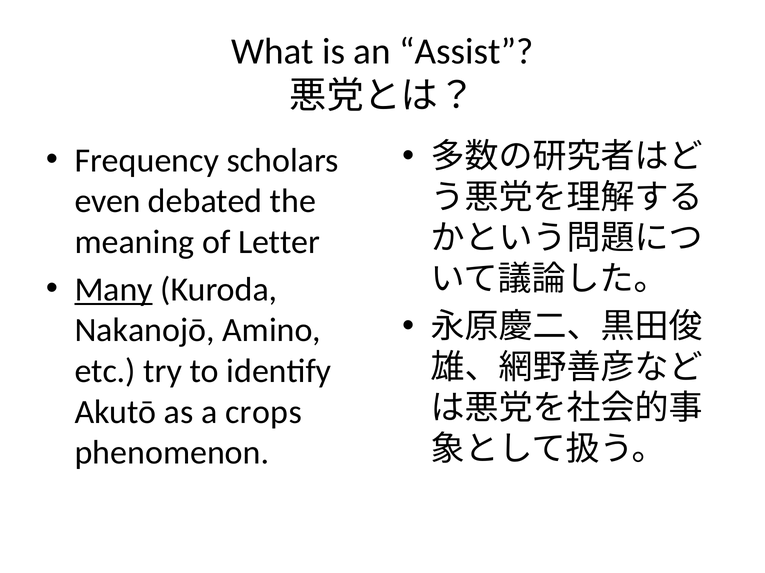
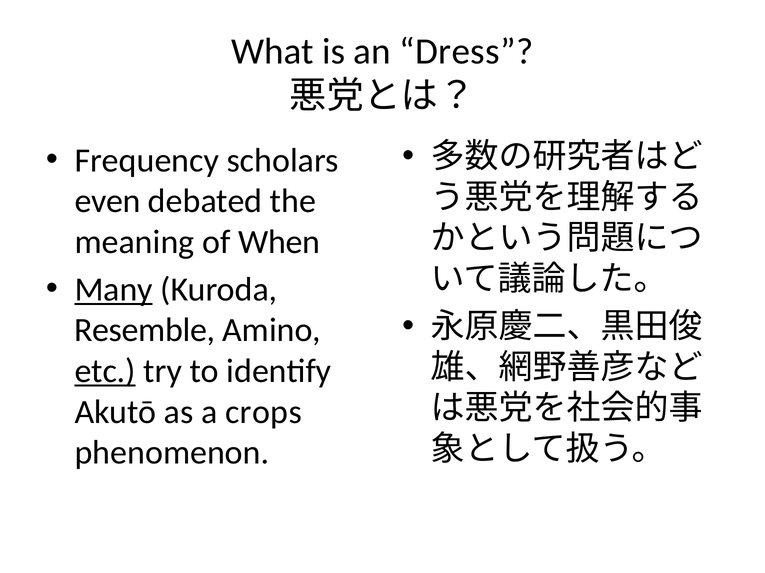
Assist: Assist -> Dress
Letter: Letter -> When
Nakanojō: Nakanojō -> Resemble
etc underline: none -> present
